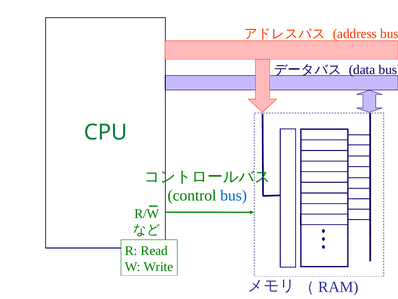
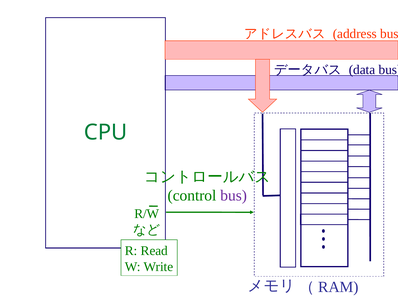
bus at (234, 195) colour: blue -> purple
